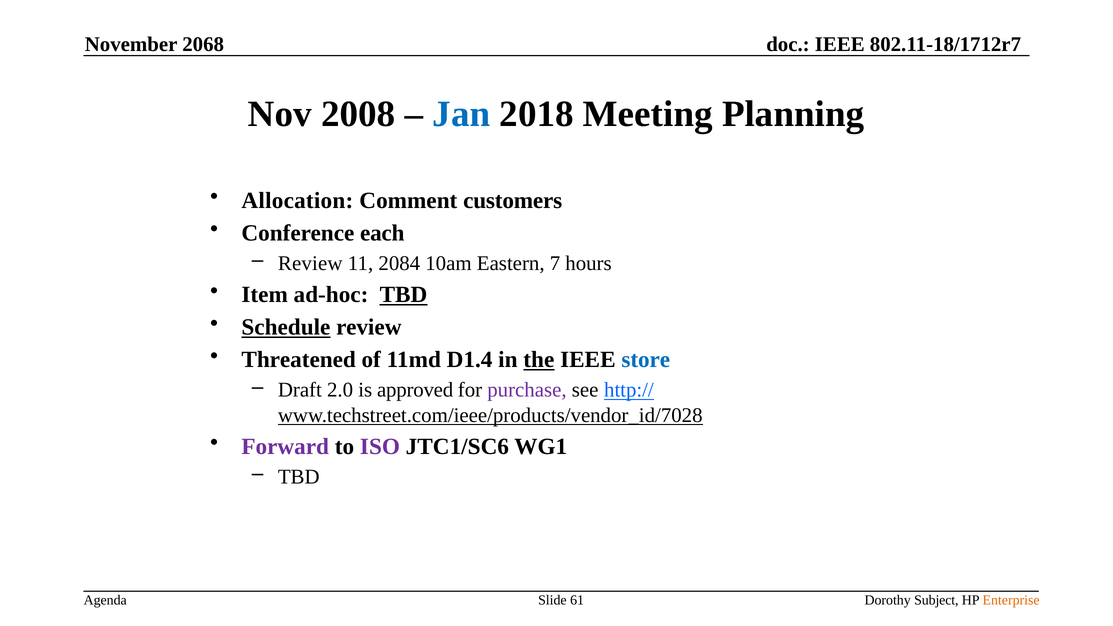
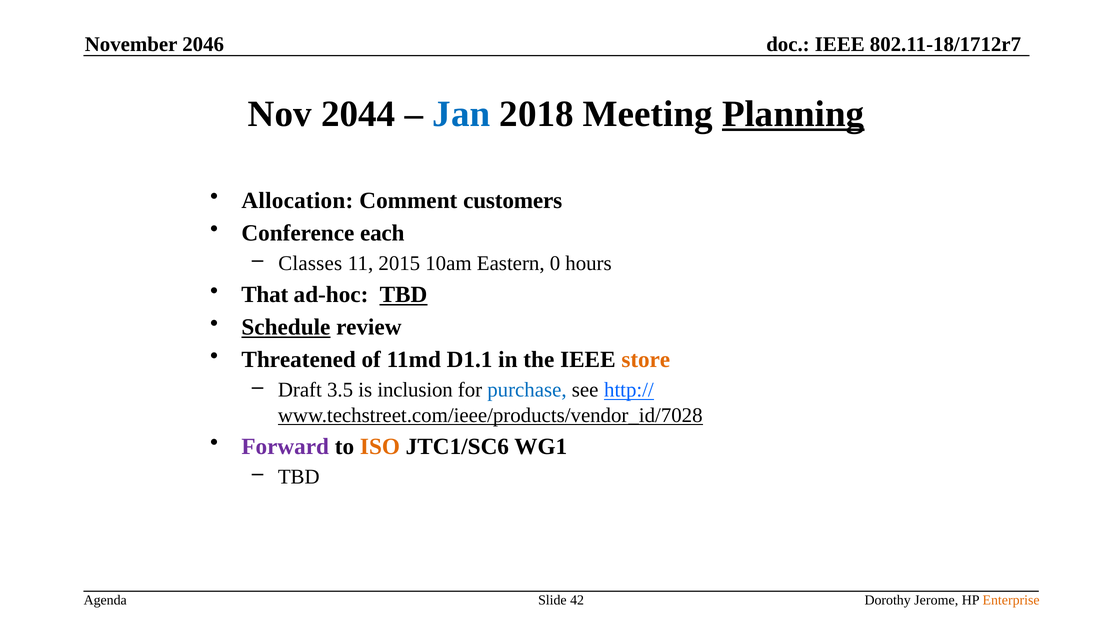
2068: 2068 -> 2046
2008: 2008 -> 2044
Planning underline: none -> present
Review at (310, 264): Review -> Classes
2084: 2084 -> 2015
7: 7 -> 0
Item: Item -> That
D1.4: D1.4 -> D1.1
the underline: present -> none
store colour: blue -> orange
2.0: 2.0 -> 3.5
approved: approved -> inclusion
purchase colour: purple -> blue
ISO colour: purple -> orange
61: 61 -> 42
Subject: Subject -> Jerome
